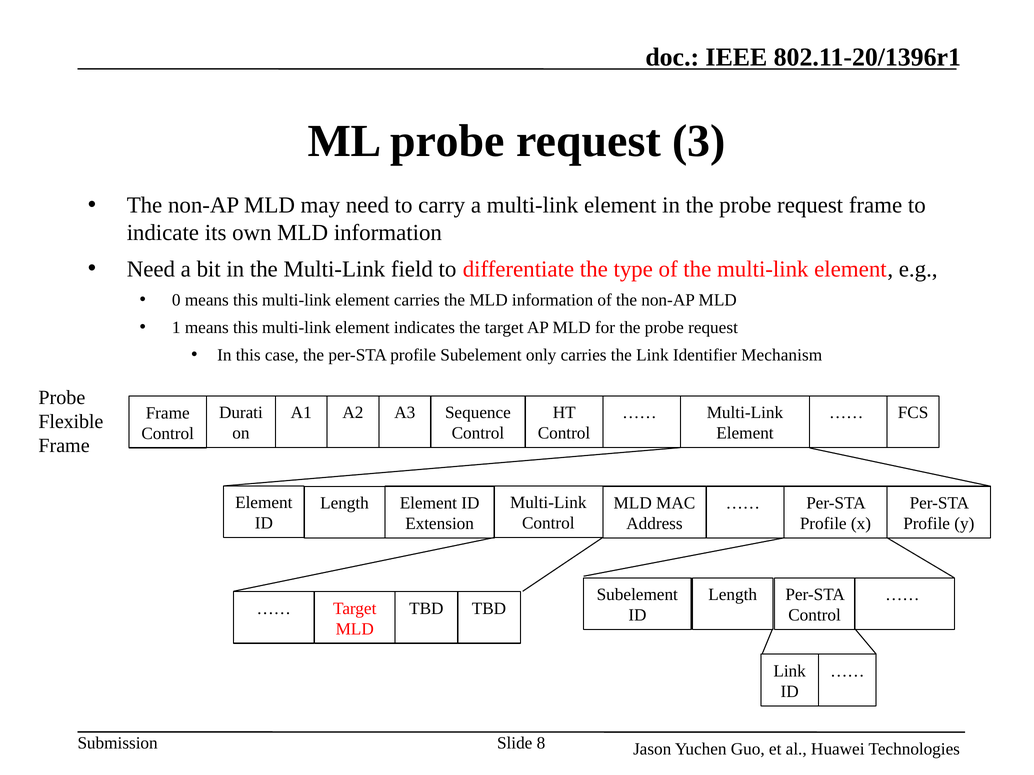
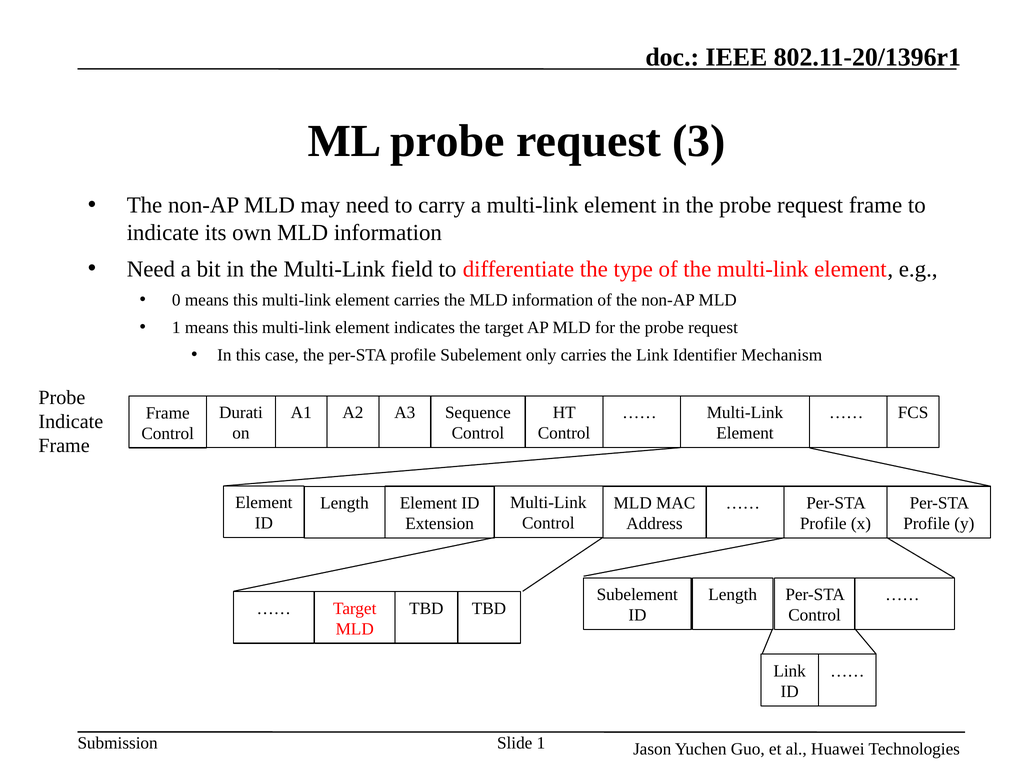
Flexible at (71, 422): Flexible -> Indicate
Slide 8: 8 -> 1
